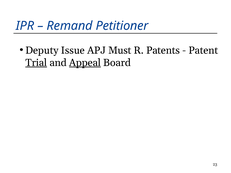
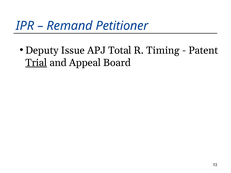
Must: Must -> Total
Patents: Patents -> Timing
Appeal underline: present -> none
